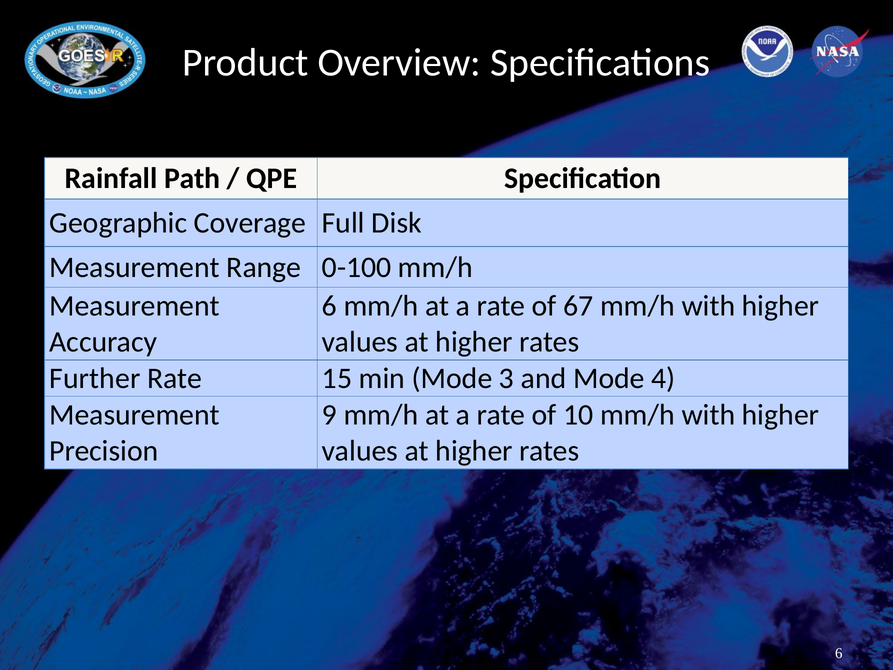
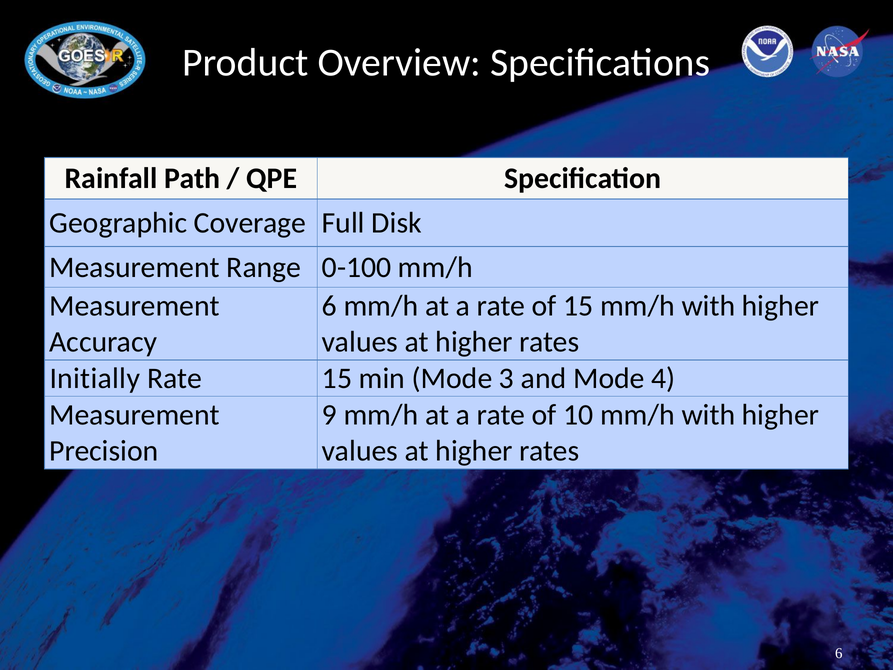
of 67: 67 -> 15
Further: Further -> Initially
